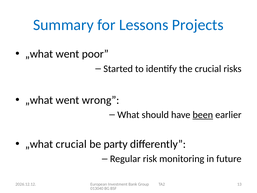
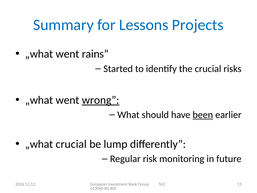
poor: poor -> rains
wrong underline: none -> present
party: party -> lump
